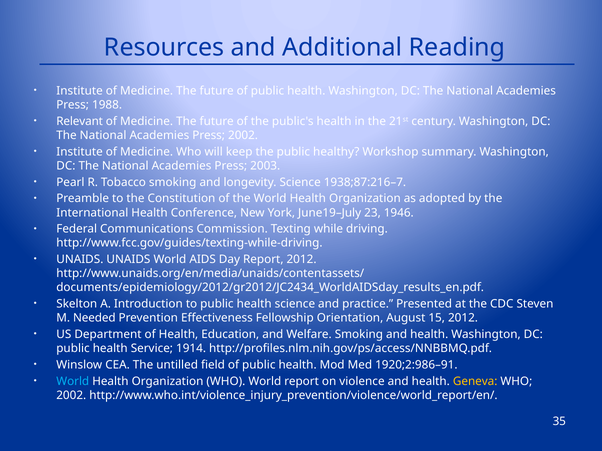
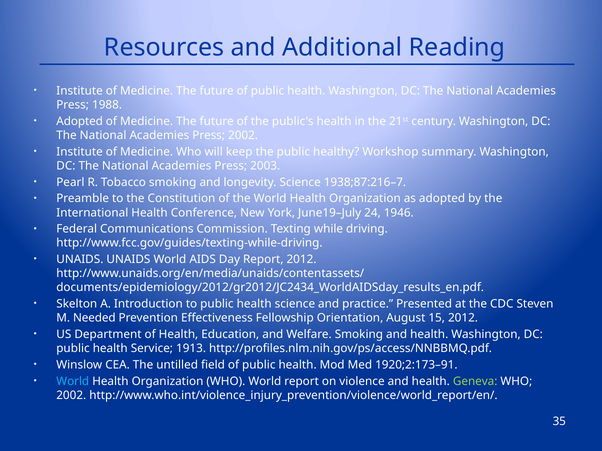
Relevant at (80, 122): Relevant -> Adopted
23: 23 -> 24
1914: 1914 -> 1913
1920;2:986–91: 1920;2:986–91 -> 1920;2:173–91
Geneva colour: yellow -> light green
